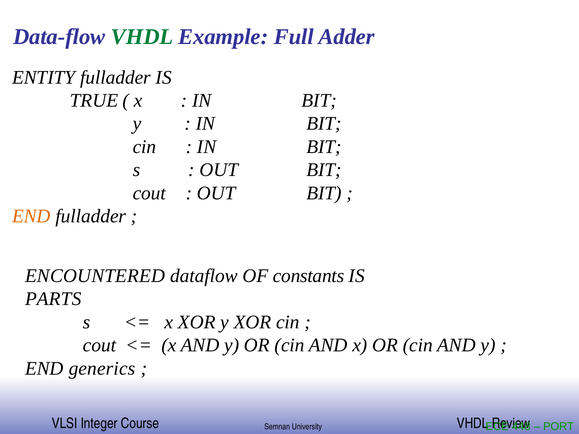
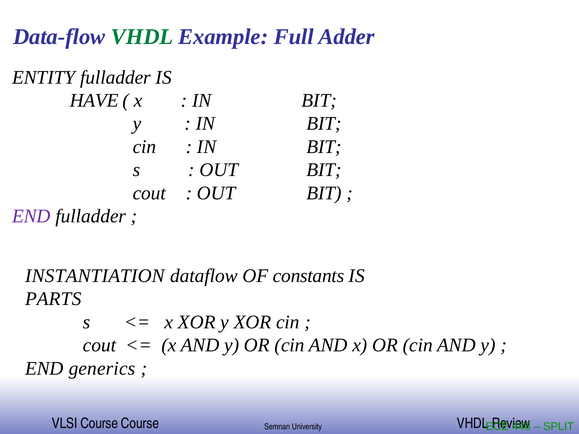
TRUE: TRUE -> HAVE
END at (31, 216) colour: orange -> purple
ENCOUNTERED: ENCOUNTERED -> INSTANTIATION
Integer at (99, 424): Integer -> Course
PORT: PORT -> SPLIT
